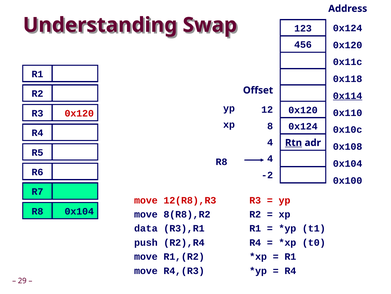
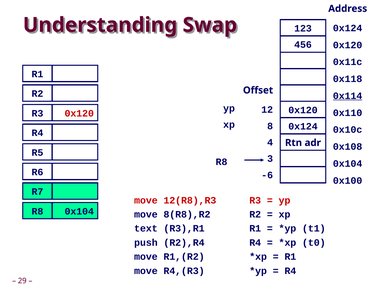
Rtn underline: present -> none
R8 4: 4 -> 3
-2: -2 -> -6
data: data -> text
